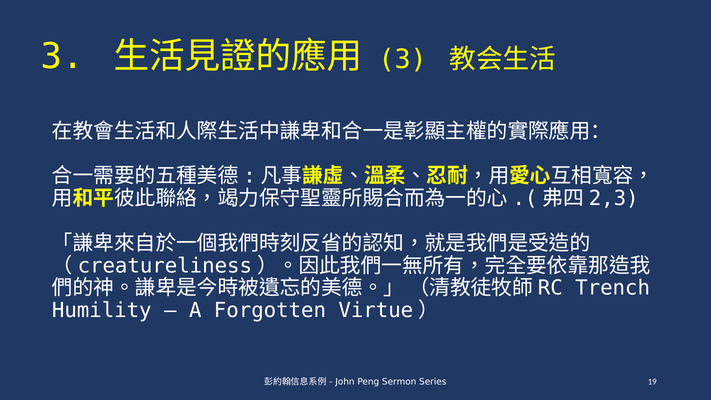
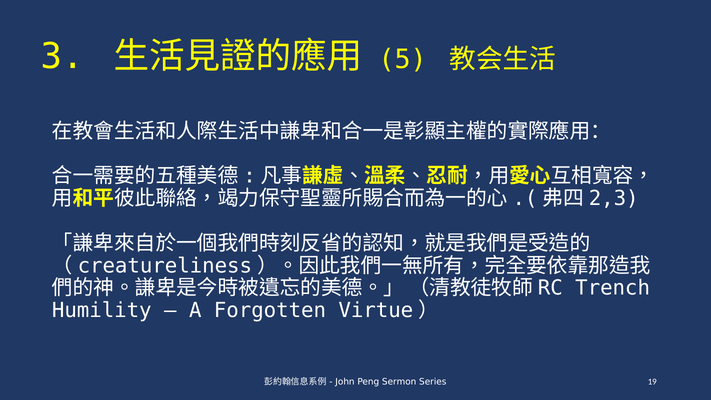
3 at (403, 60): 3 -> 5
